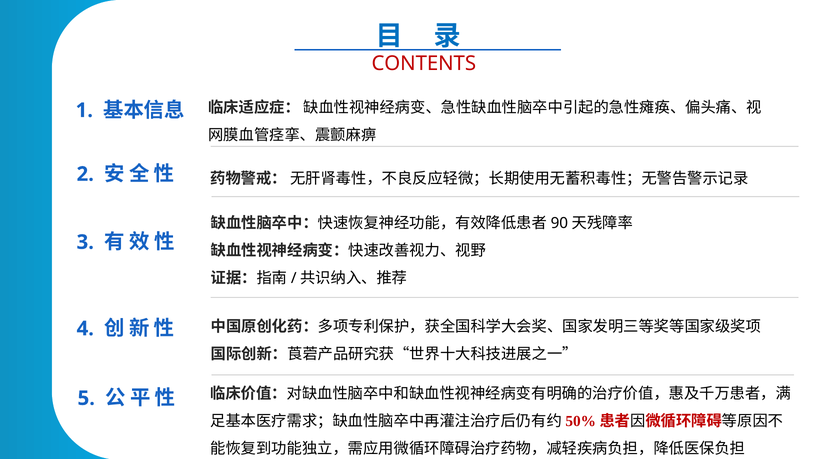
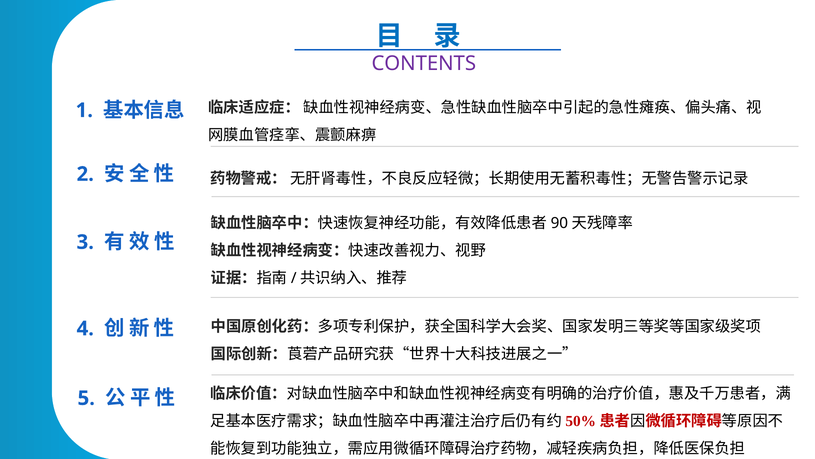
CONTENTS colour: red -> purple
